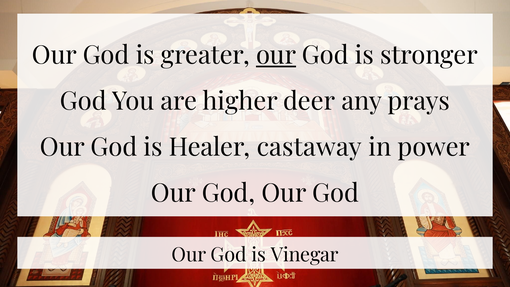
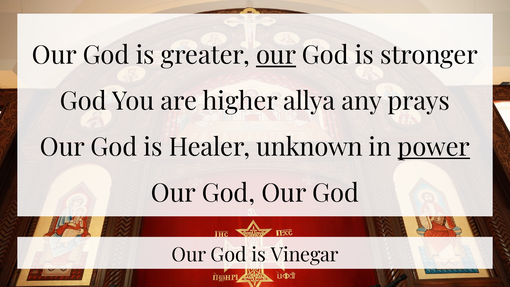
deer: deer -> allya
castaway: castaway -> unknown
power underline: none -> present
